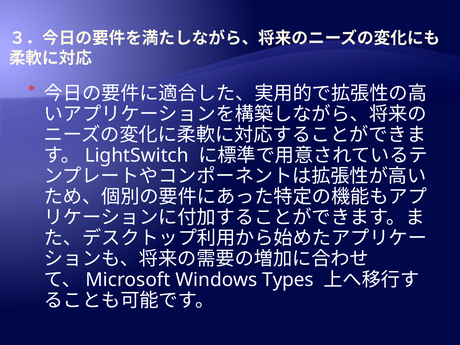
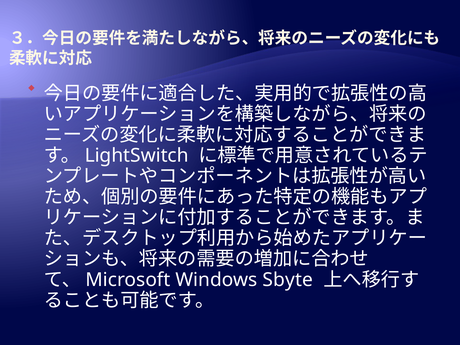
Types: Types -> Sbyte
